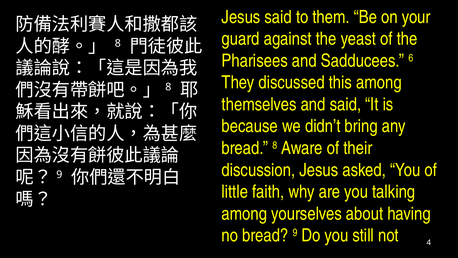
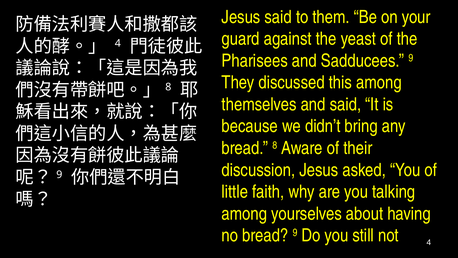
8 at (118, 43): 8 -> 4
Sadducees 6: 6 -> 9
